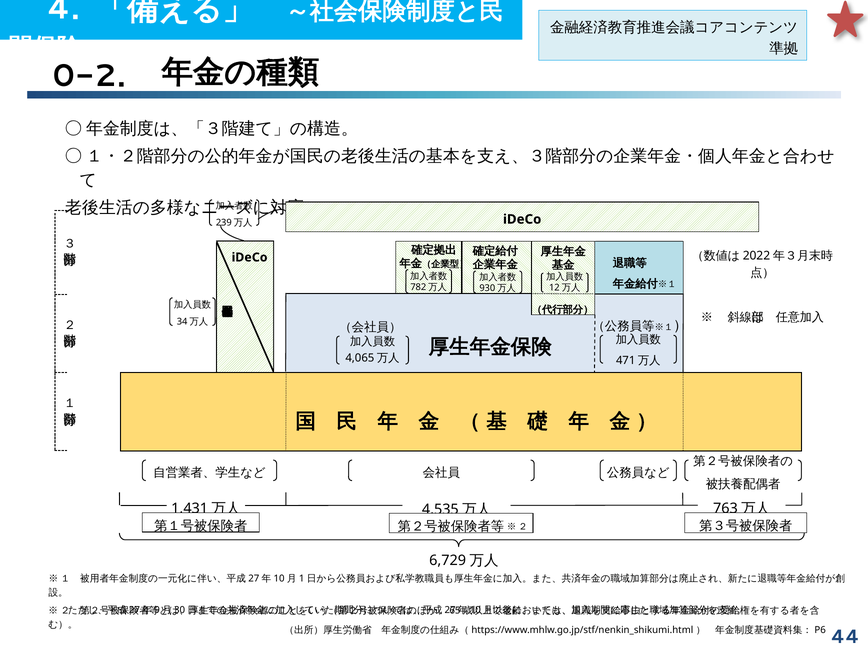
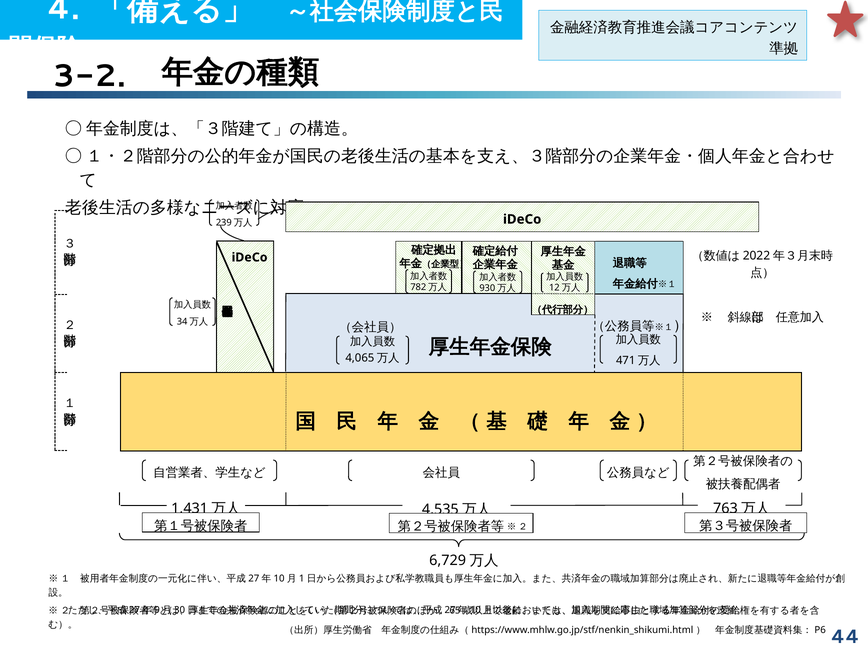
0-2: 0-2 -> 3-2
